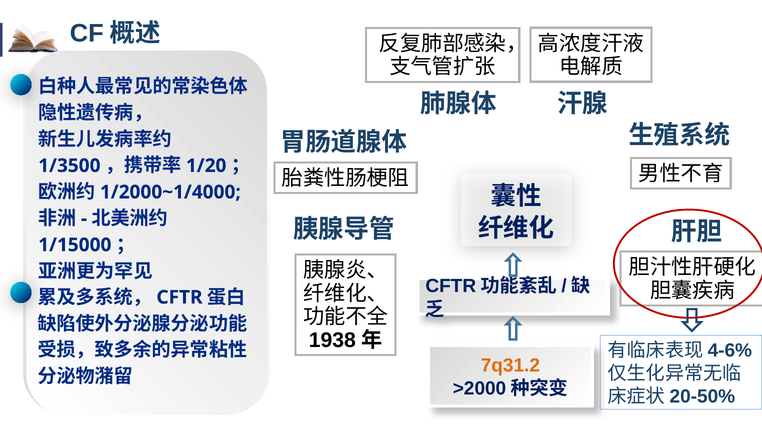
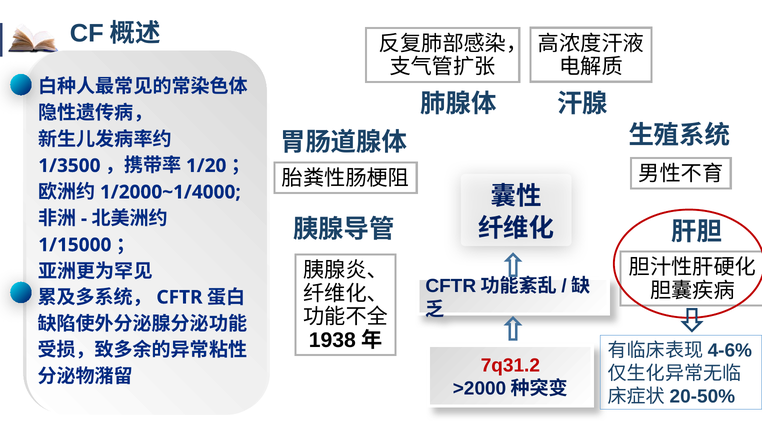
7q31.2 colour: orange -> red
